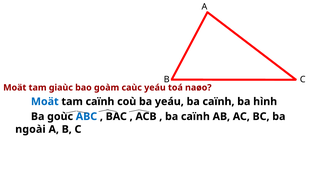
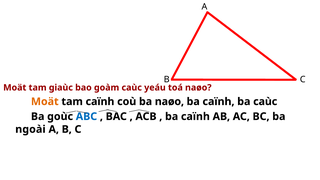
Moät at (45, 102) colour: blue -> orange
ba yeáu: yeáu -> naøo
ba hình: hình -> caùc
